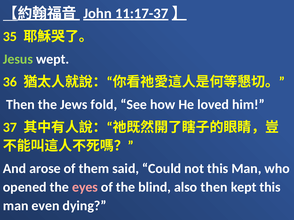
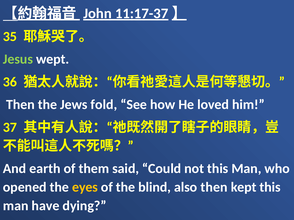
arose: arose -> earth
eyes colour: pink -> yellow
even: even -> have
